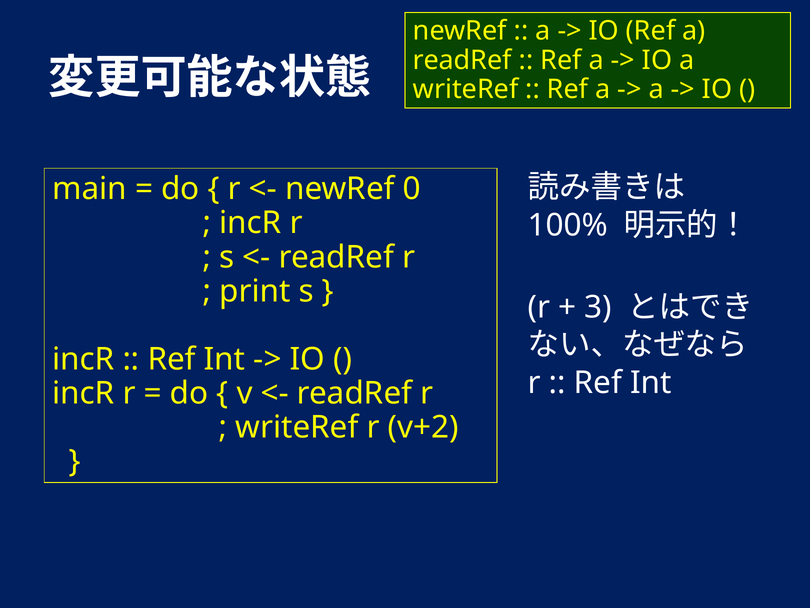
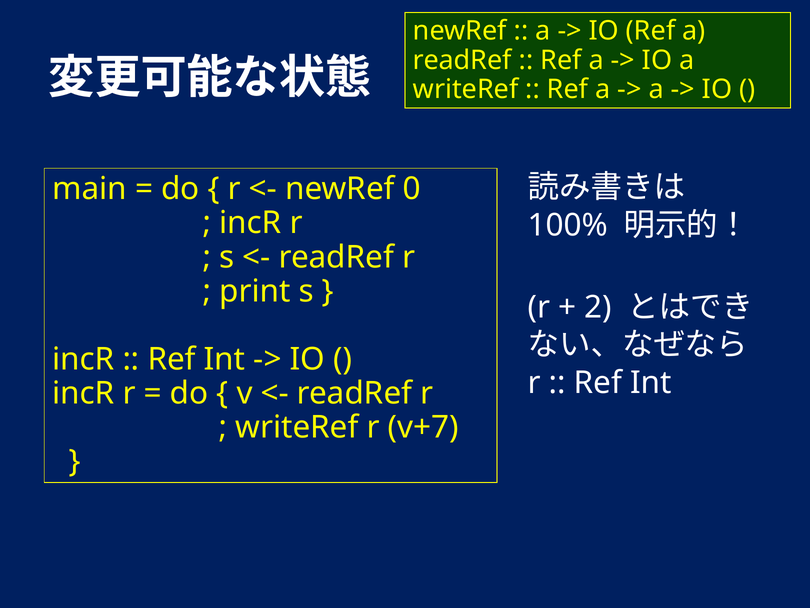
3: 3 -> 2
v+2: v+2 -> v+7
